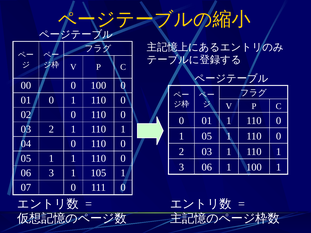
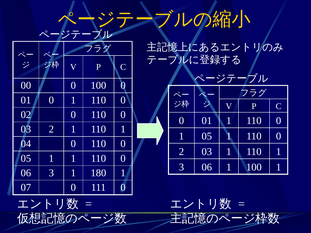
105: 105 -> 180
